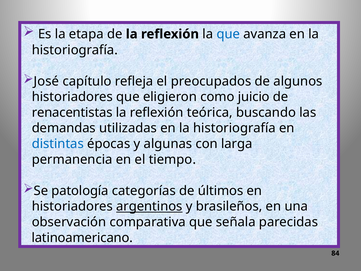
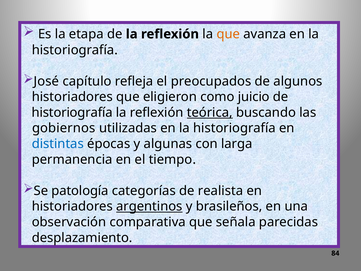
que at (228, 34) colour: blue -> orange
renacentistas at (72, 112): renacentistas -> historiografía
teórica underline: none -> present
demandas: demandas -> gobiernos
últimos: últimos -> realista
latinoamericano: latinoamericano -> desplazamiento
